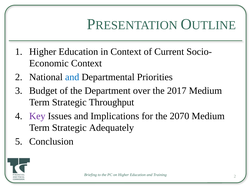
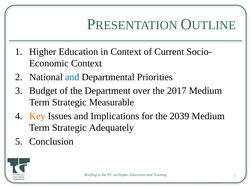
Throughput: Throughput -> Measurable
Key colour: purple -> orange
2070: 2070 -> 2039
